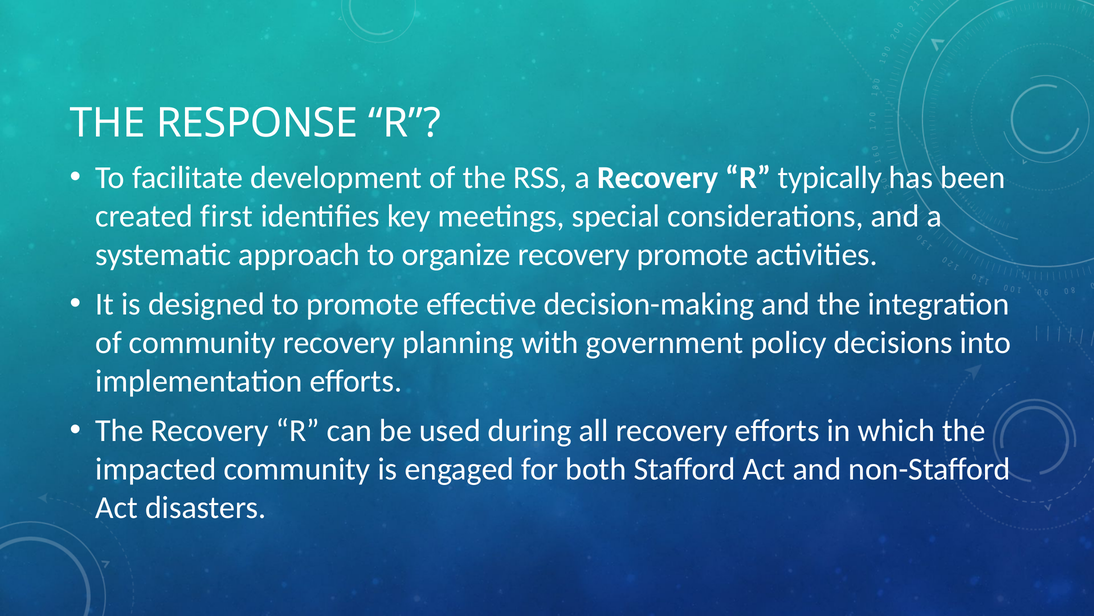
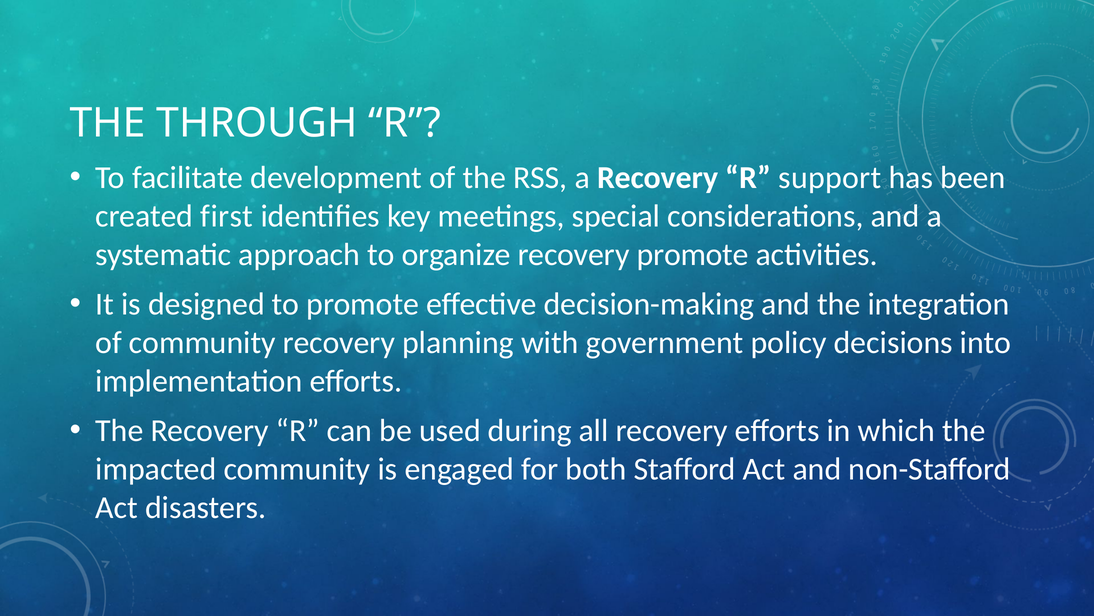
RESPONSE: RESPONSE -> THROUGH
typically: typically -> support
